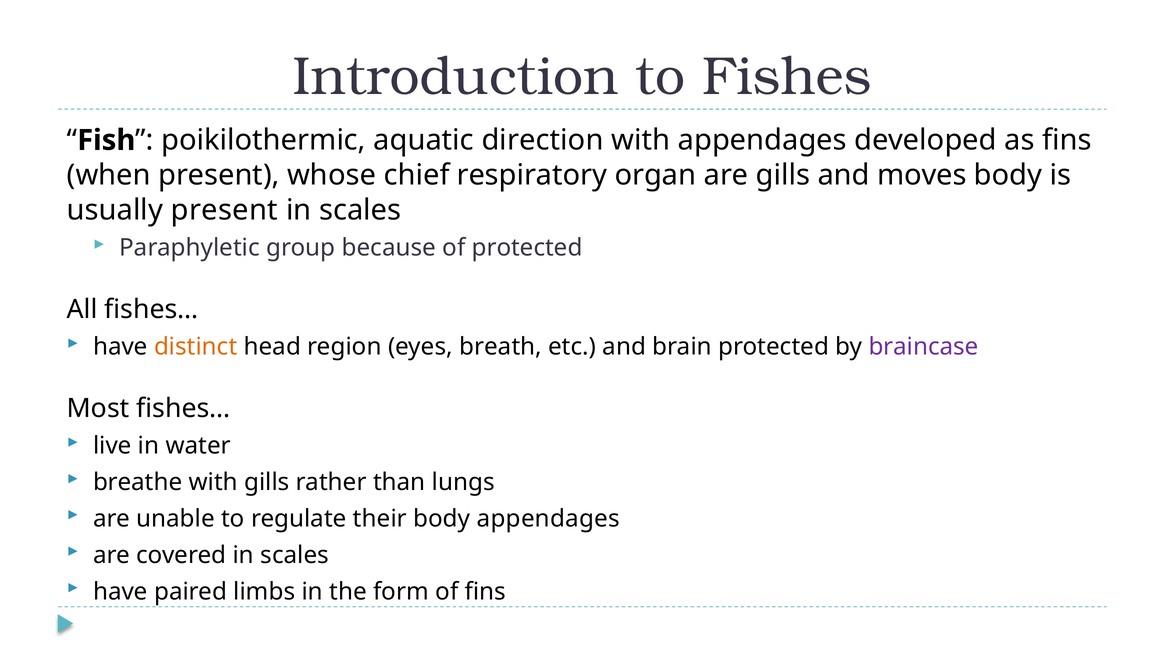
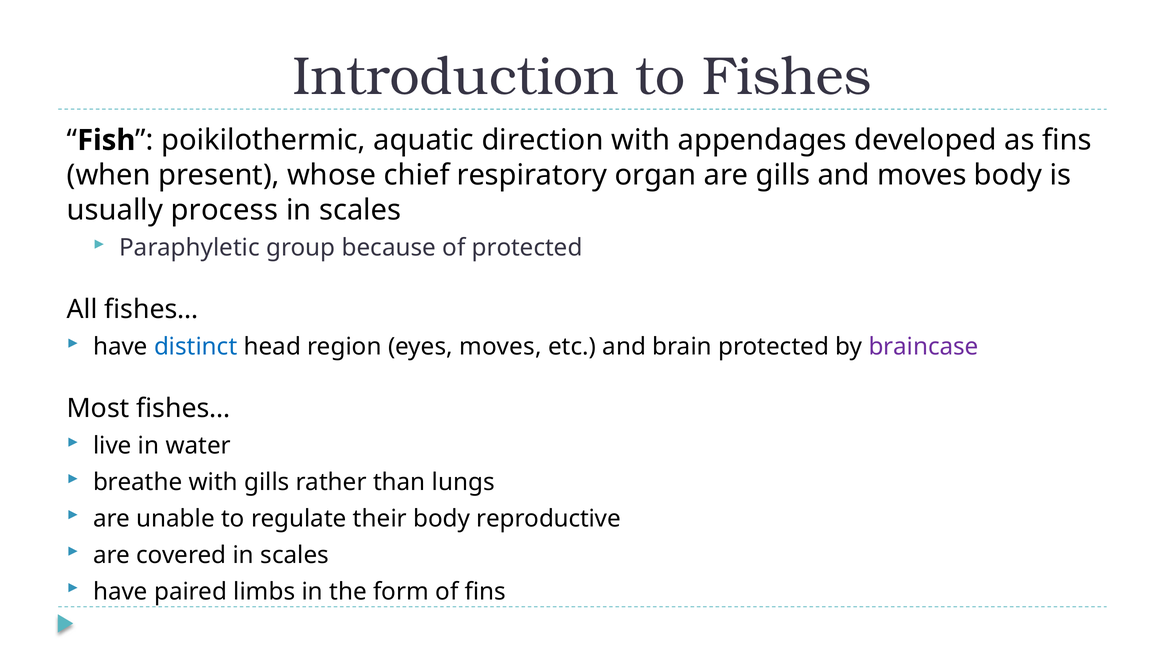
usually present: present -> process
distinct colour: orange -> blue
eyes breath: breath -> moves
body appendages: appendages -> reproductive
